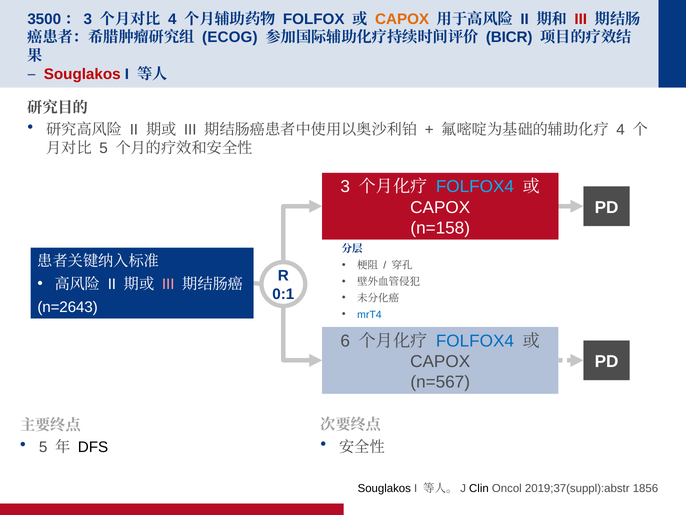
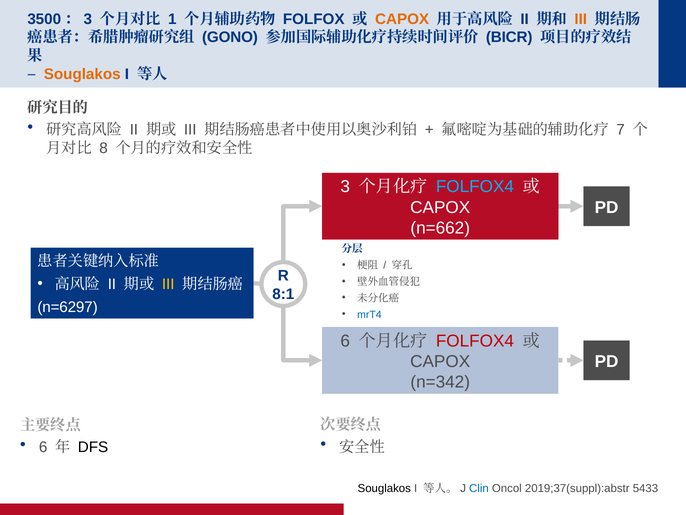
4 at (172, 19): 4 -> 1
III at (581, 19) colour: red -> orange
ECOG: ECOG -> GONO
Souglakos at (82, 74) colour: red -> orange
4 at (621, 130): 4 -> 7
5 at (104, 148): 5 -> 8
n=158: n=158 -> n=662
III at (168, 284) colour: pink -> yellow
0:1: 0:1 -> 8:1
n=2643: n=2643 -> n=6297
FOLFOX4 at (475, 341) colour: blue -> red
n=567: n=567 -> n=342
5 at (43, 447): 5 -> 6
Clin colour: black -> blue
1856: 1856 -> 5433
